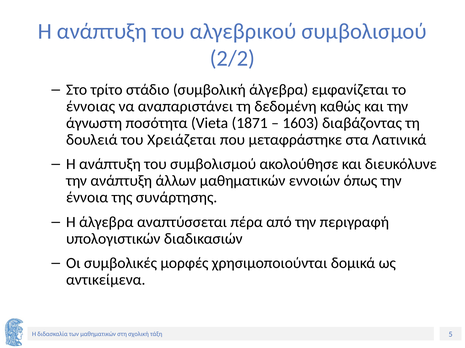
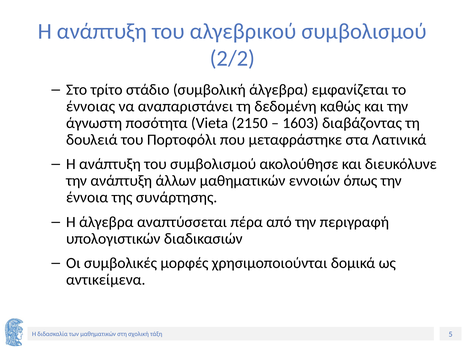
1871: 1871 -> 2150
Χρειάζεται: Χρειάζεται -> Πορτοφόλι
